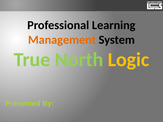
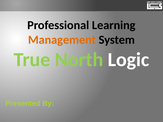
Logic colour: yellow -> white
